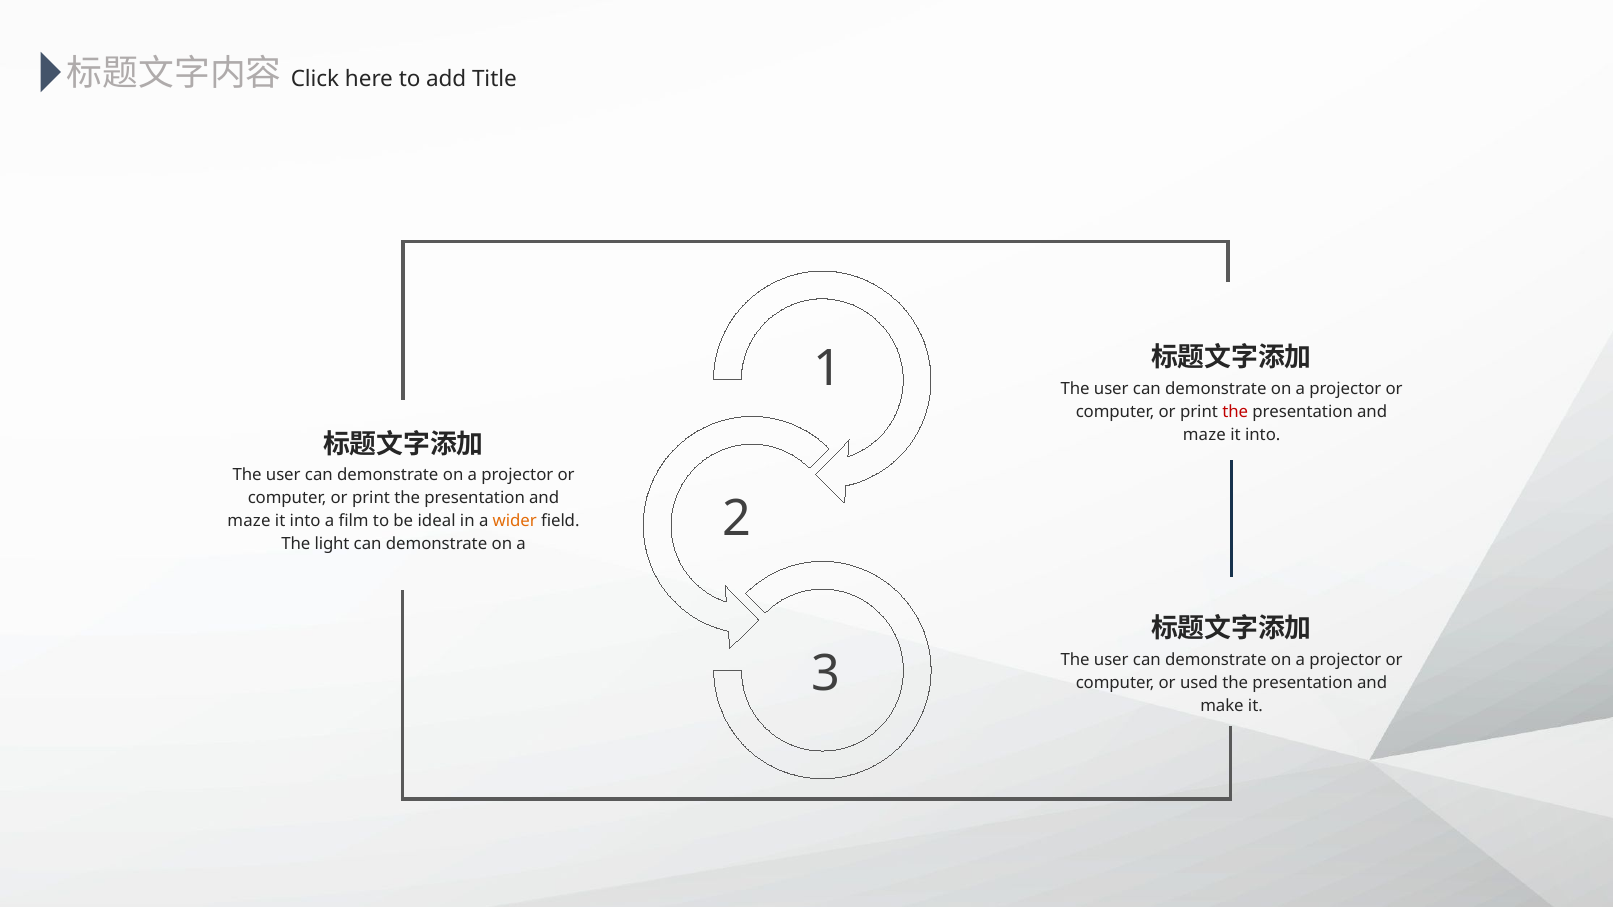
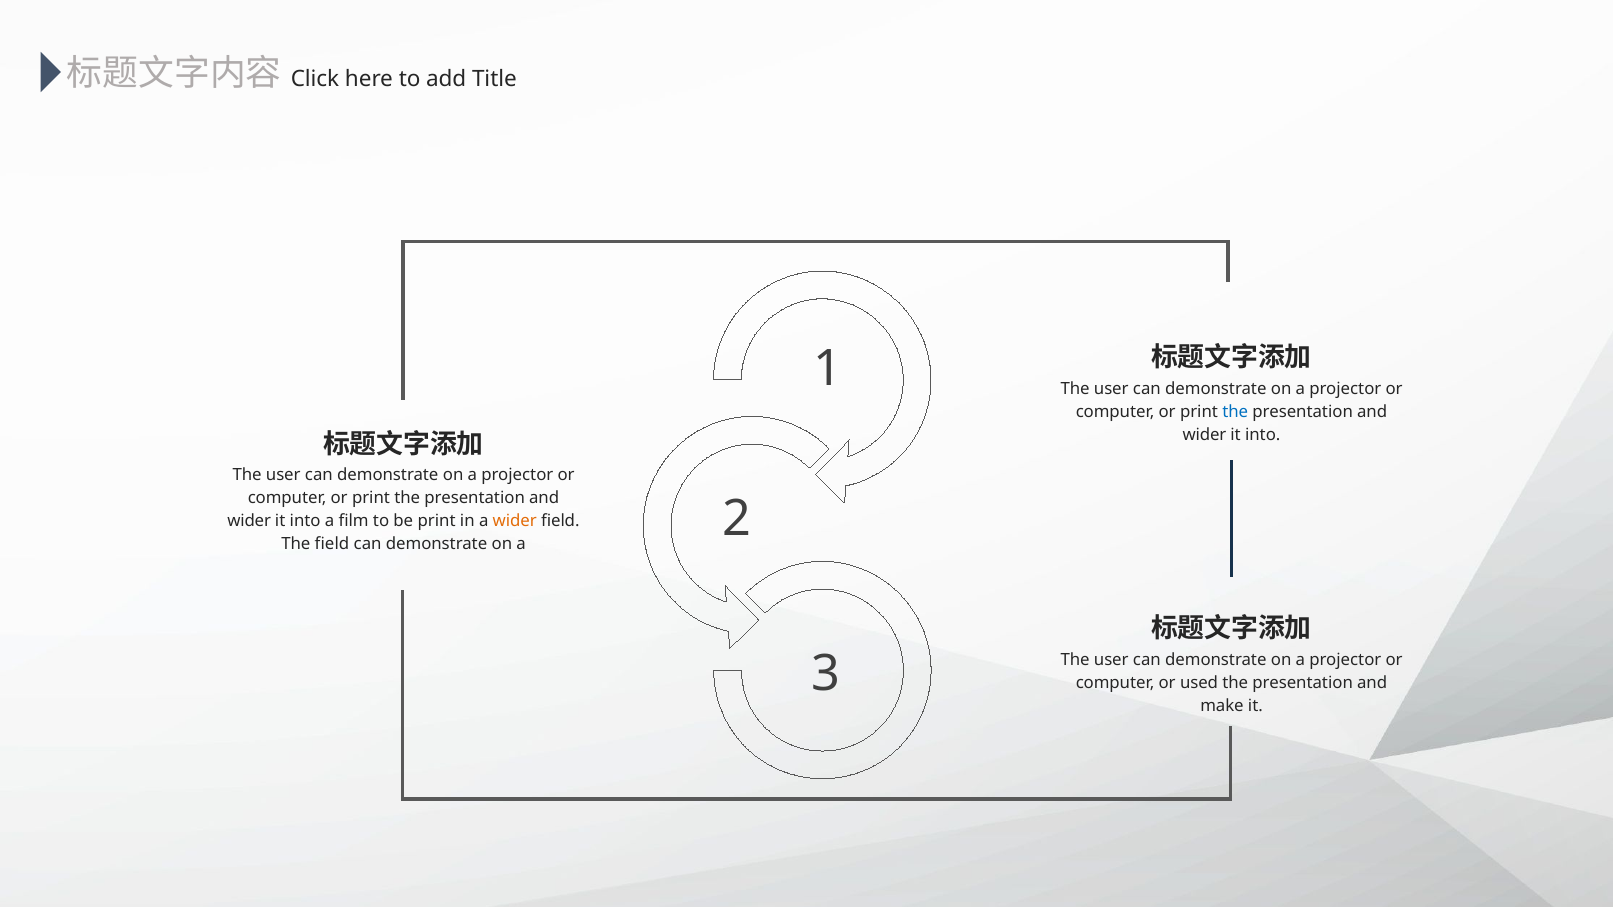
the at (1235, 412) colour: red -> blue
maze at (1204, 435): maze -> wider
maze at (249, 522): maze -> wider
be ideal: ideal -> print
The light: light -> field
